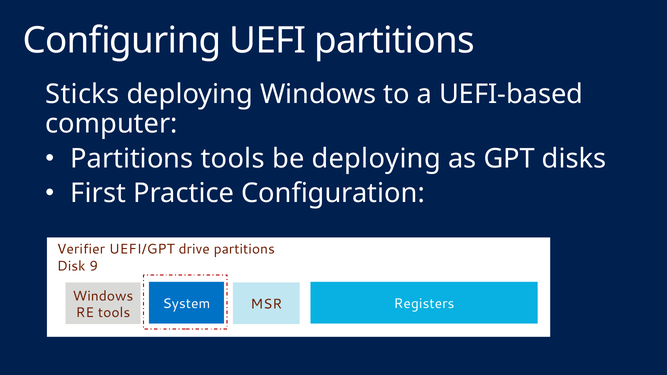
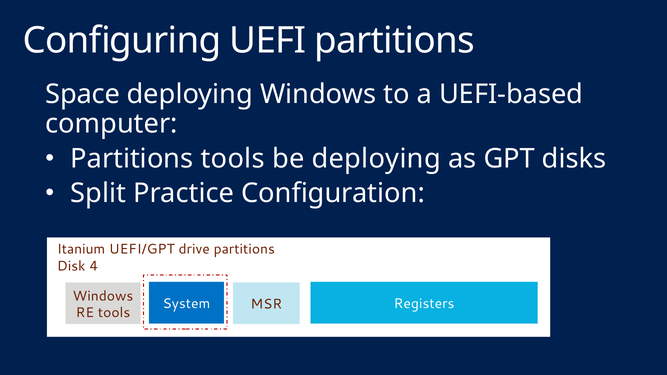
Sticks: Sticks -> Space
First: First -> Split
Verifier: Verifier -> Itanium
9: 9 -> 4
